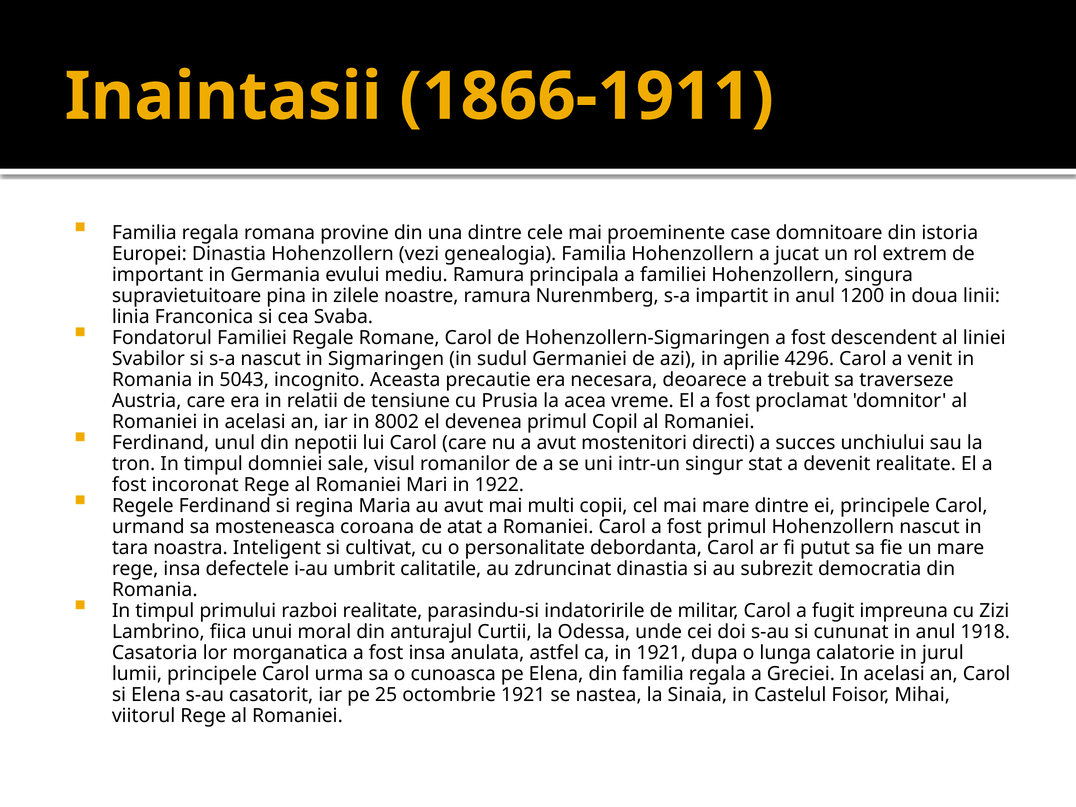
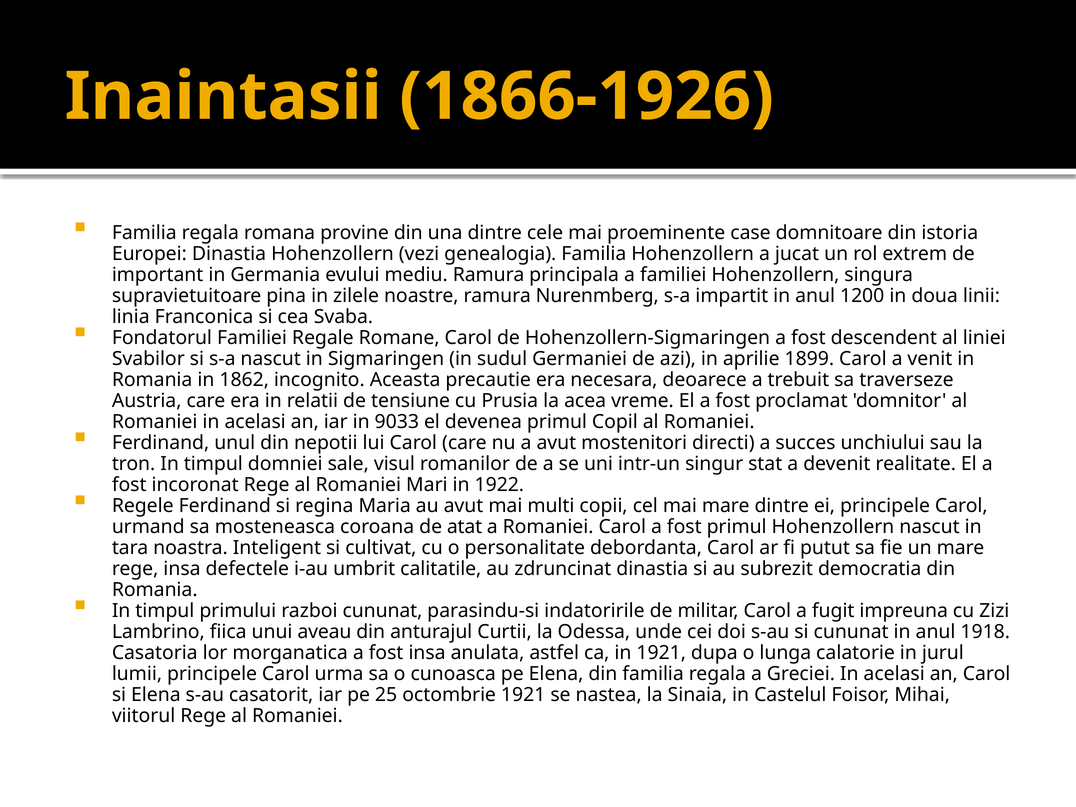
1866-1911: 1866-1911 -> 1866-1926
4296: 4296 -> 1899
5043: 5043 -> 1862
8002: 8002 -> 9033
razboi realitate: realitate -> cununat
moral: moral -> aveau
